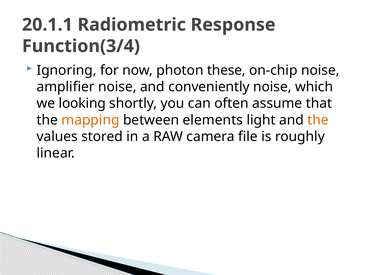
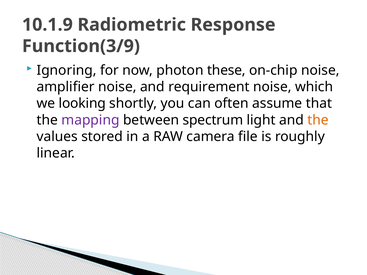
20.1.1: 20.1.1 -> 10.1.9
Function(3/4: Function(3/4 -> Function(3/9
conveniently: conveniently -> requirement
mapping colour: orange -> purple
elements: elements -> spectrum
